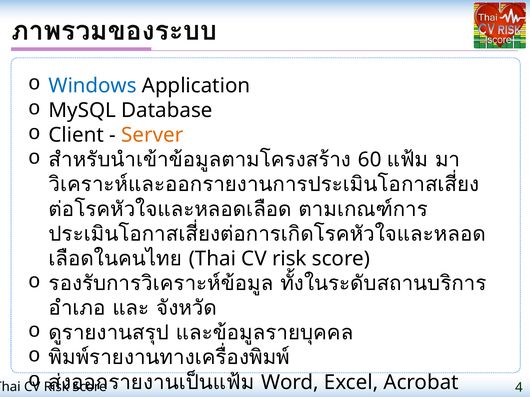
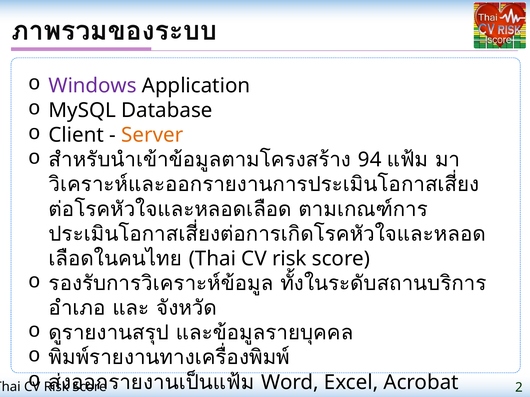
Windows colour: blue -> purple
60: 60 -> 94
4: 4 -> 2
